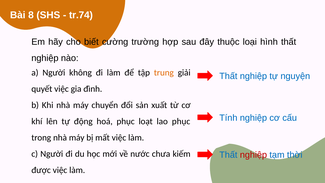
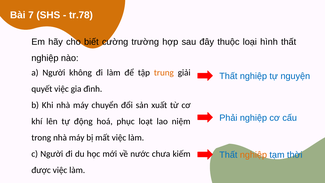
8: 8 -> 7
tr.74: tr.74 -> tr.78
Tính: Tính -> Phải
lao phục: phục -> niệm
nghiệp at (253, 155) colour: red -> orange
